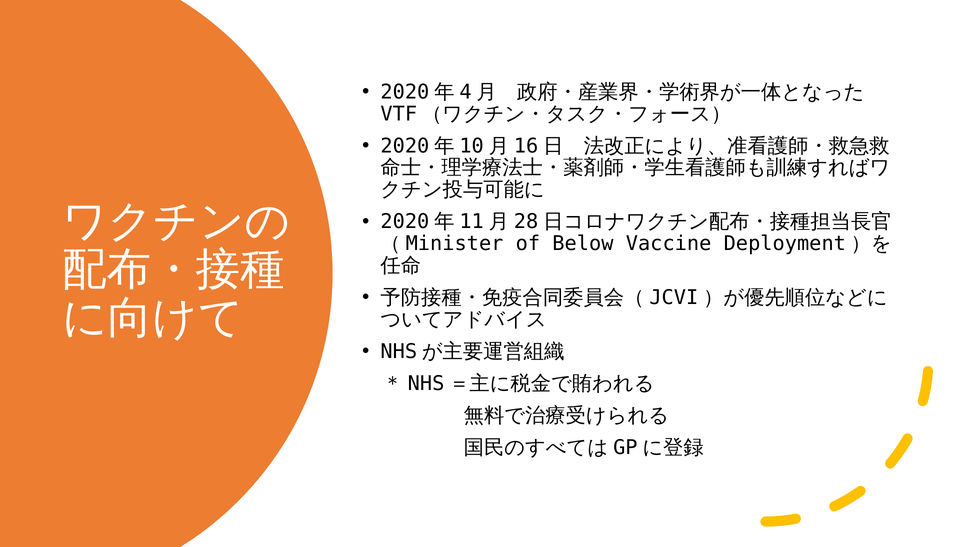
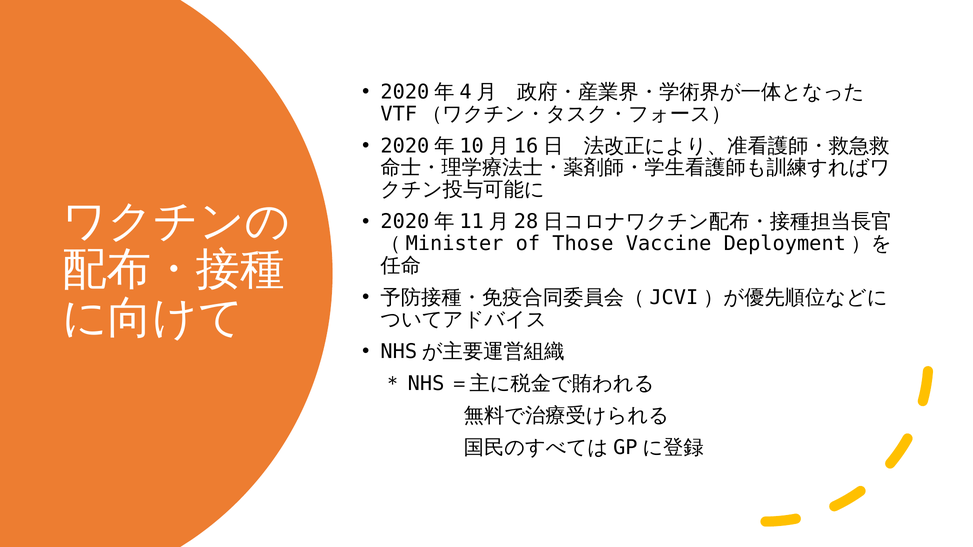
Below: Below -> Those
